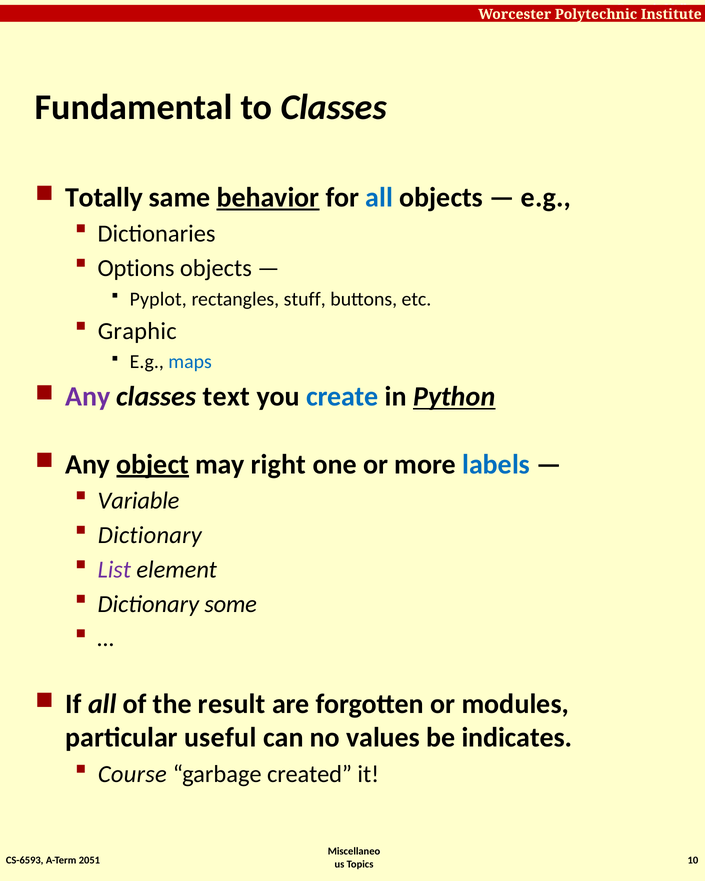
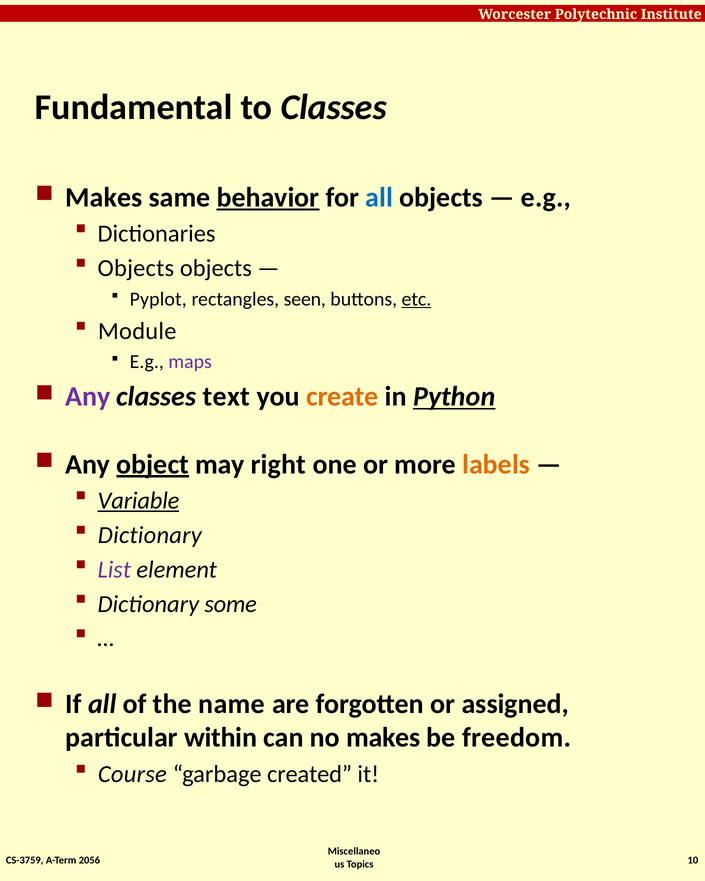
Totally at (104, 197): Totally -> Makes
Options at (136, 268): Options -> Objects
stuff: stuff -> seen
etc underline: none -> present
Graphic: Graphic -> Module
maps colour: blue -> purple
create colour: blue -> orange
labels colour: blue -> orange
Variable underline: none -> present
result: result -> name
modules: modules -> assigned
useful: useful -> within
no values: values -> makes
indicates: indicates -> freedom
CS-6593: CS-6593 -> CS-3759
2051: 2051 -> 2056
